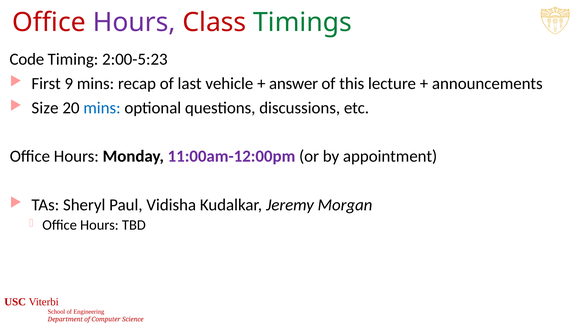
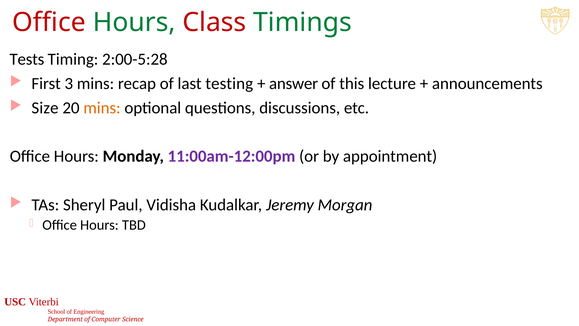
Hours at (134, 22) colour: purple -> green
Code: Code -> Tests
2:00-5:23: 2:00-5:23 -> 2:00-5:28
9: 9 -> 3
vehicle: vehicle -> testing
mins at (102, 108) colour: blue -> orange
